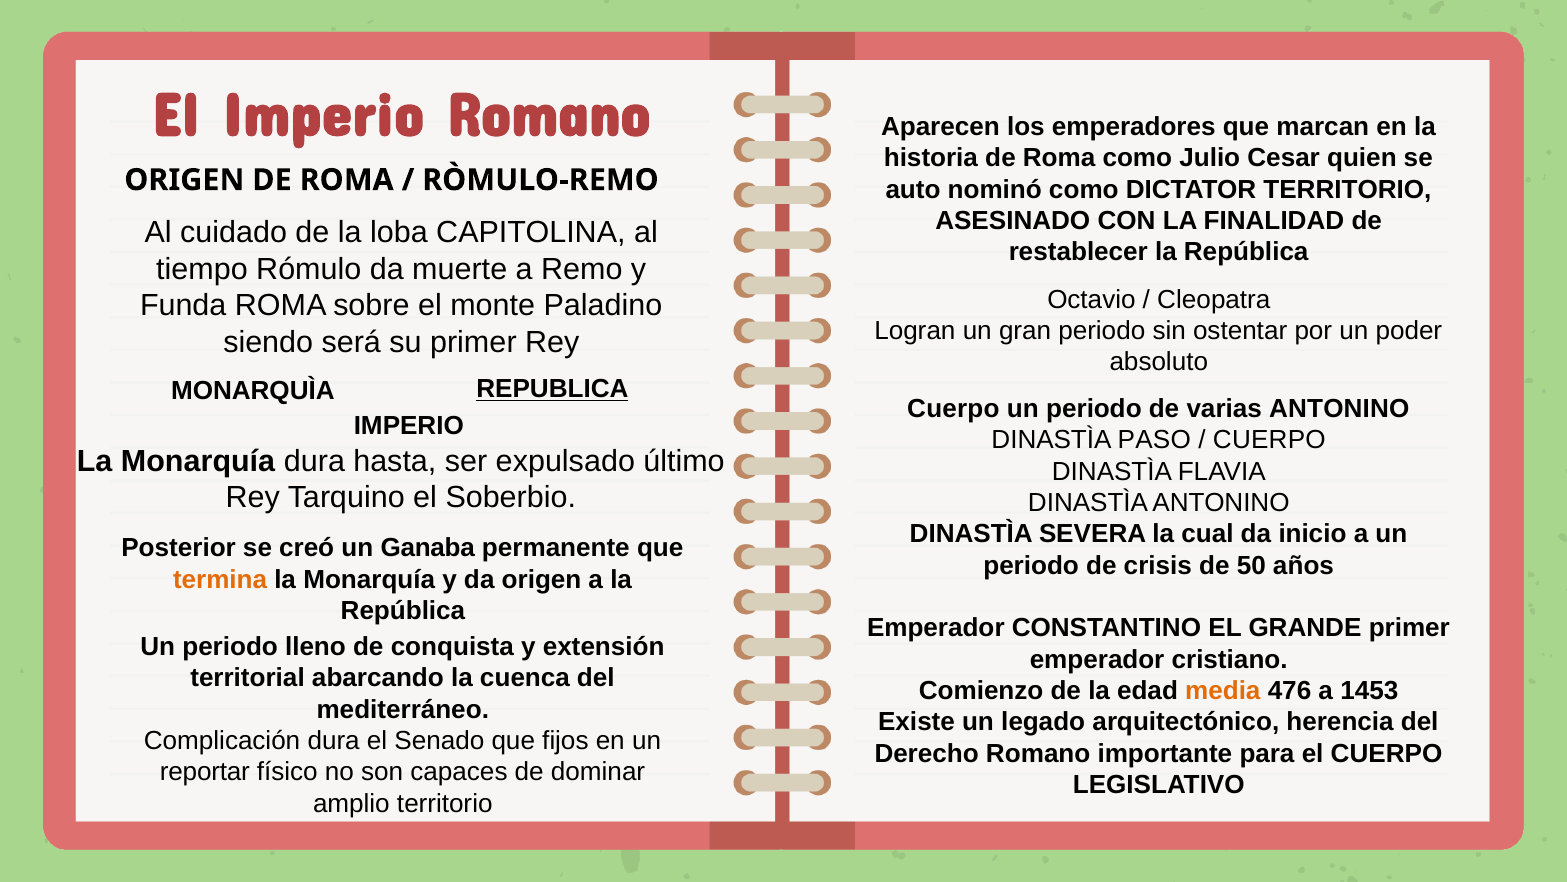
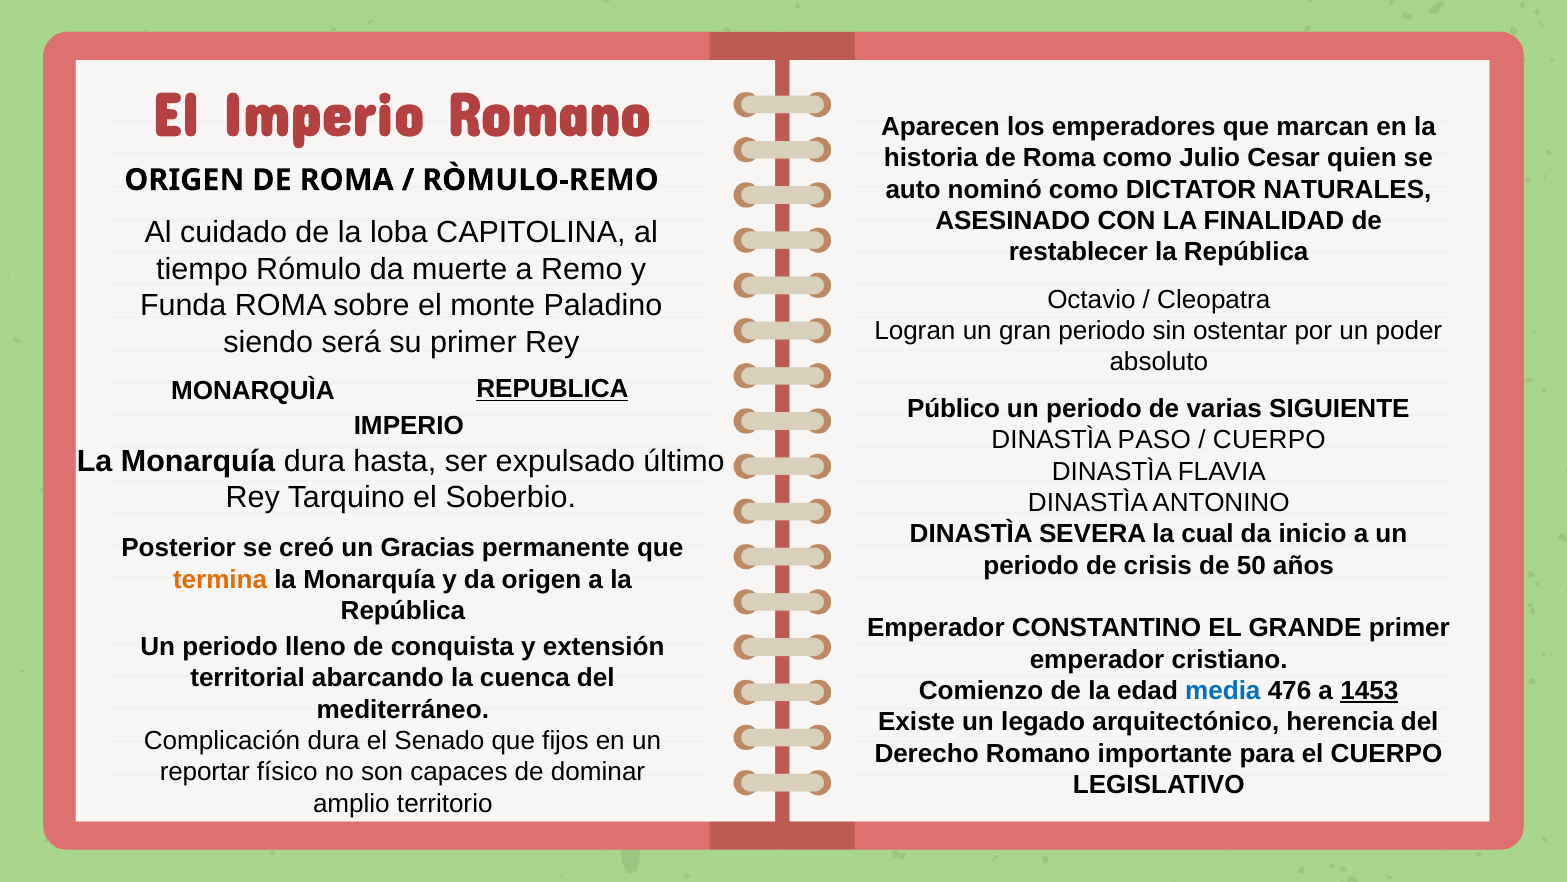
DICTATOR TERRITORIO: TERRITORIO -> NATURALES
Cuerpo at (953, 408): Cuerpo -> Público
varias ANTONINO: ANTONINO -> SIGUIENTE
Ganaba: Ganaba -> Gracias
media colour: orange -> blue
1453 underline: none -> present
